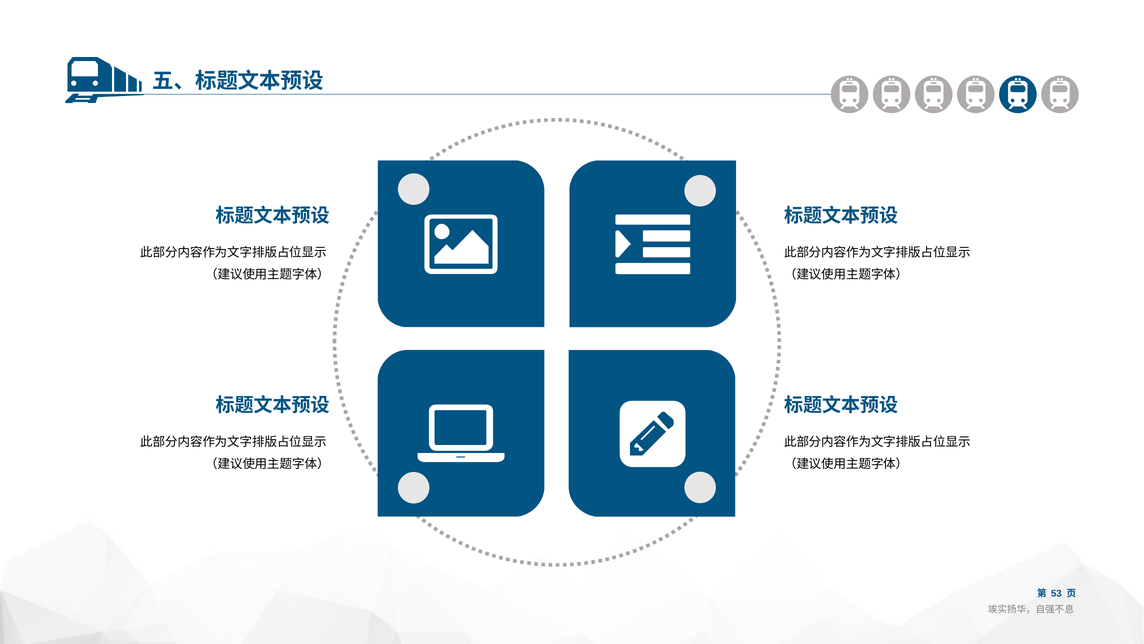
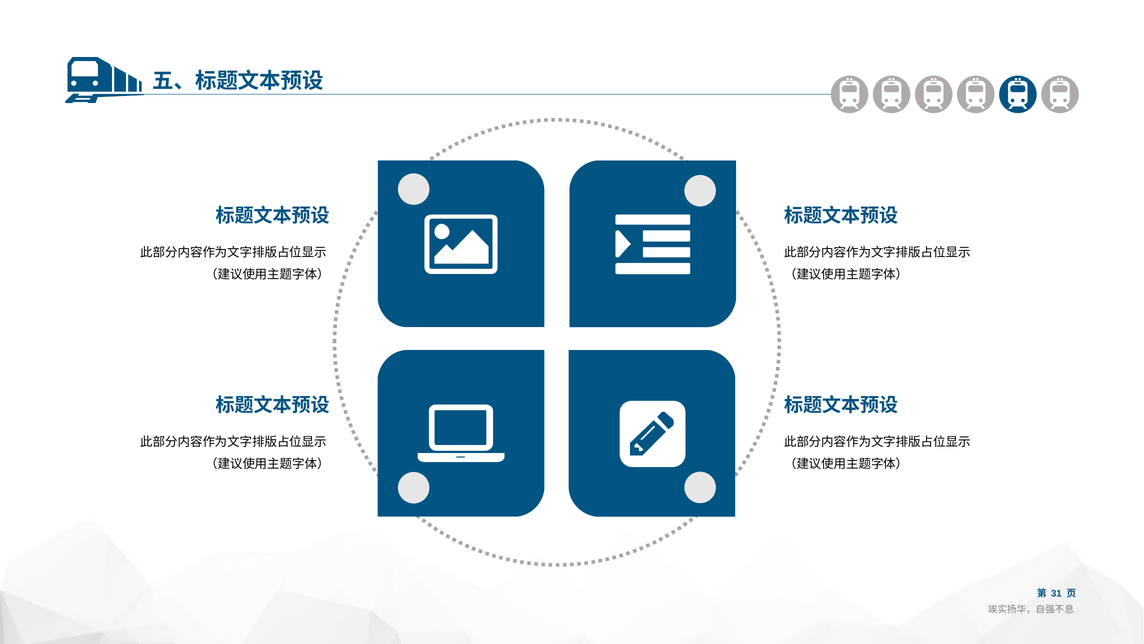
53: 53 -> 31
